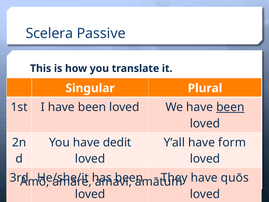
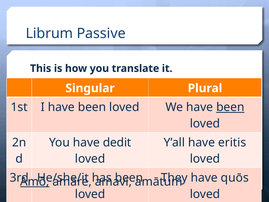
Scelera: Scelera -> Librum
form: form -> eritis
Amō underline: none -> present
